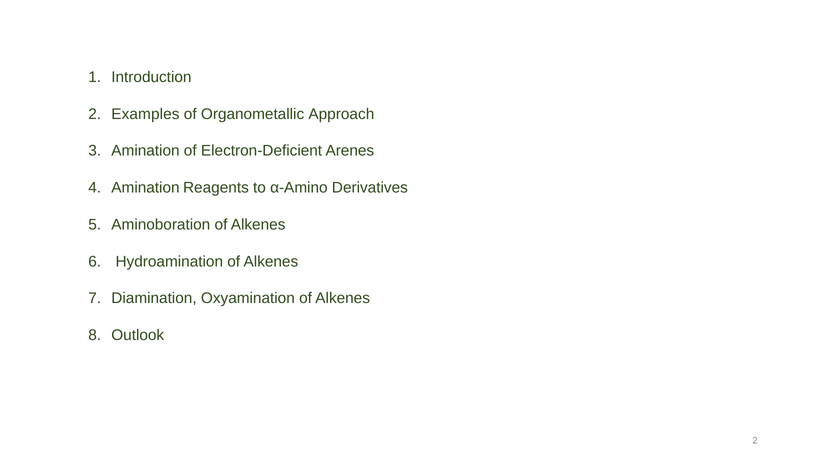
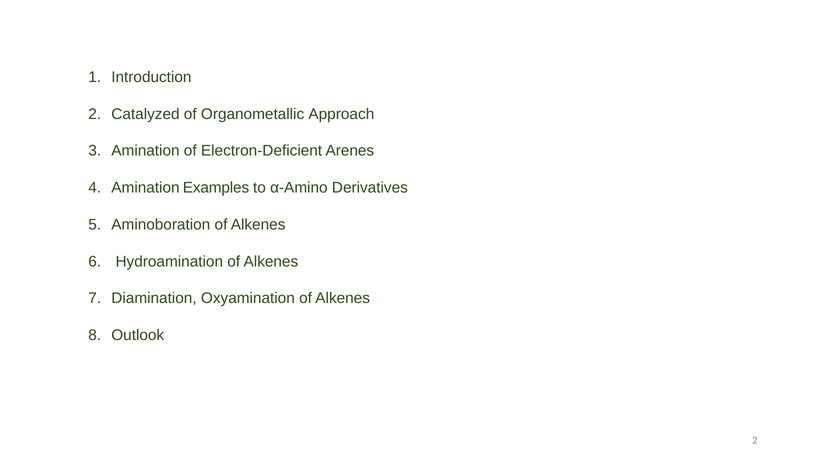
Examples: Examples -> Catalyzed
Reagents: Reagents -> Examples
